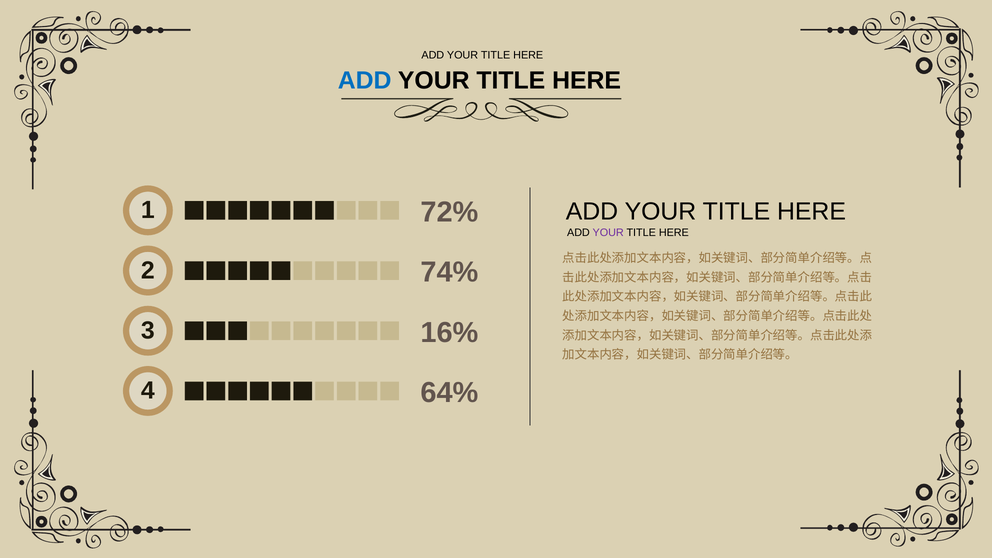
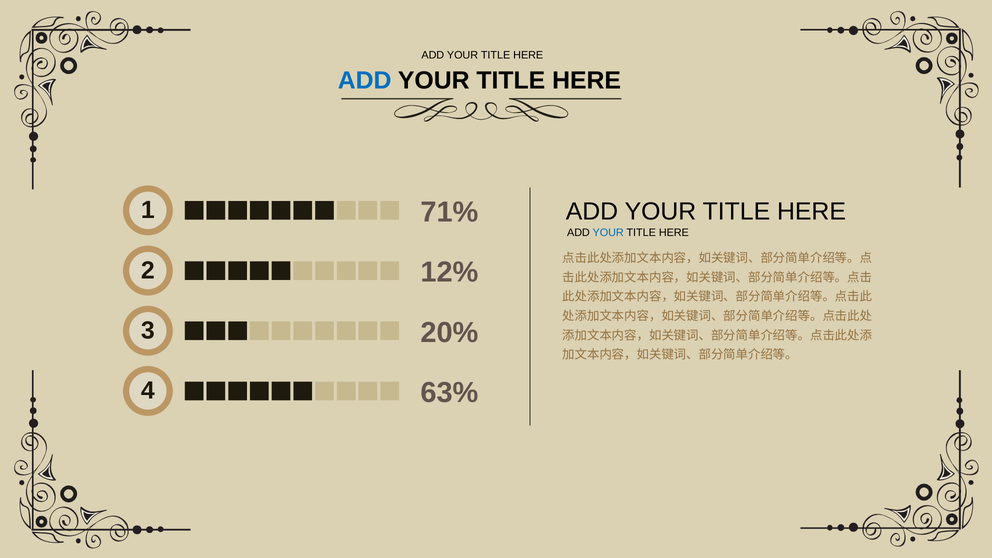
72%: 72% -> 71%
YOUR at (608, 232) colour: purple -> blue
74%: 74% -> 12%
16%: 16% -> 20%
64%: 64% -> 63%
